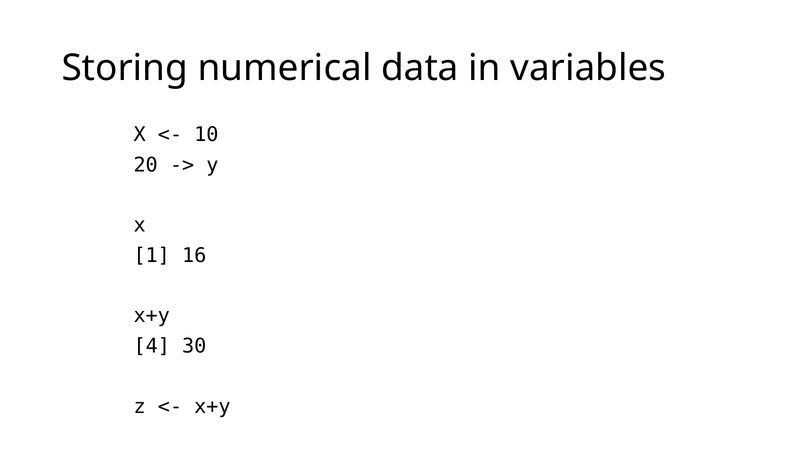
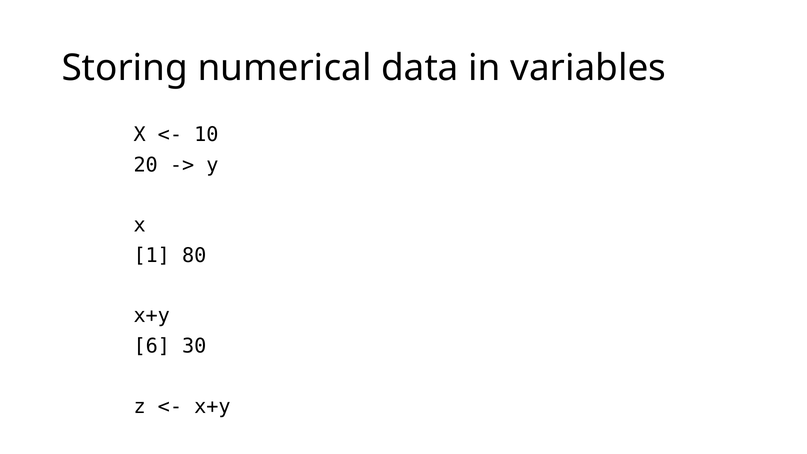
16: 16 -> 80
4: 4 -> 6
